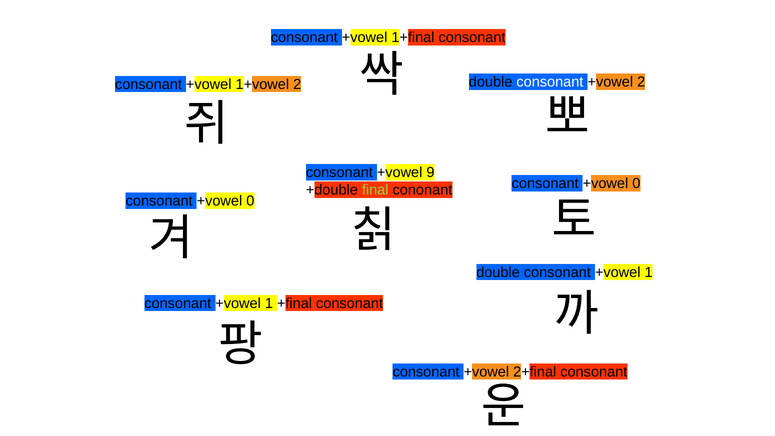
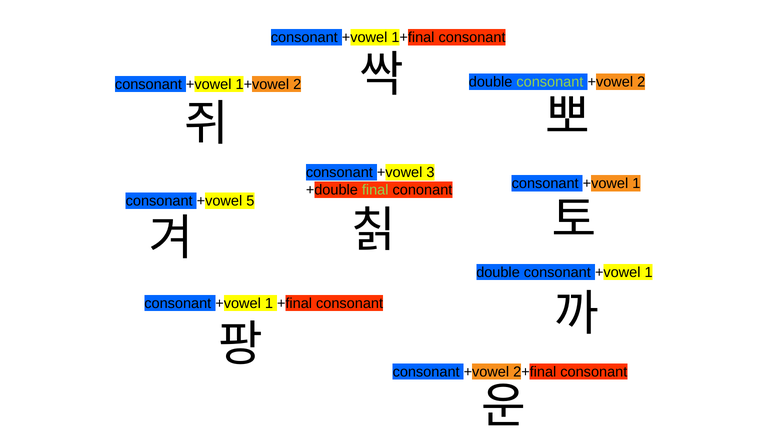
consonant at (550, 82) colour: white -> light green
9: 9 -> 3
0 at (636, 184): 0 -> 1
0 at (250, 201): 0 -> 5
